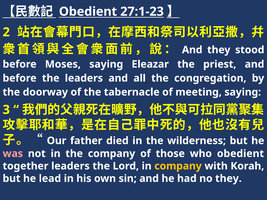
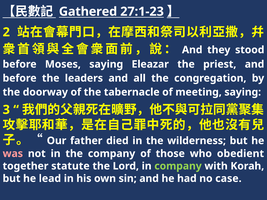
Obedient at (88, 12): Obedient -> Gathered
together leaders: leaders -> statute
company at (178, 166) colour: yellow -> light green
no they: they -> case
